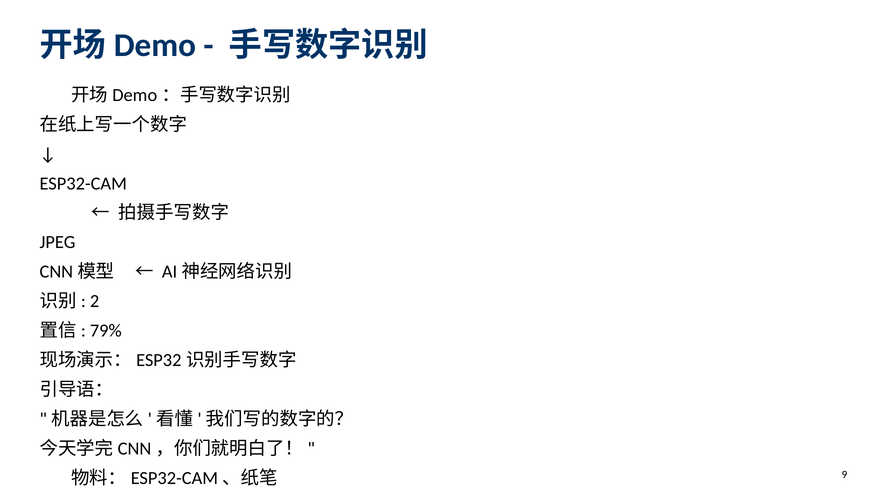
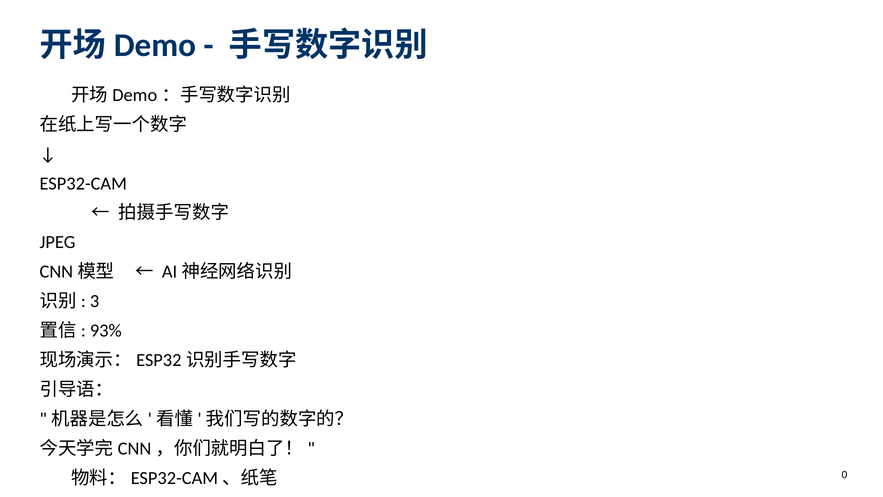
2: 2 -> 3
79%: 79% -> 93%
9: 9 -> 0
